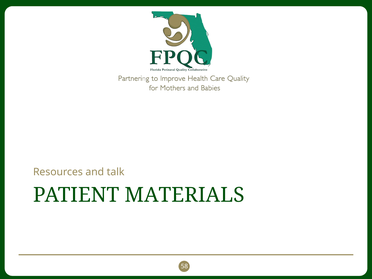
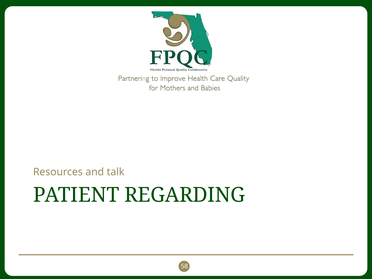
MATERIALS: MATERIALS -> REGARDING
